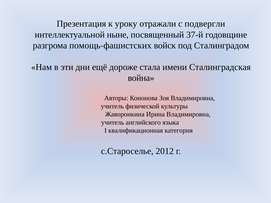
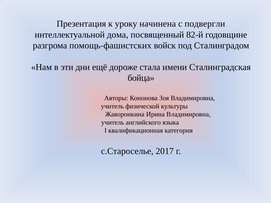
отражали: отражали -> начинена
ныне: ныне -> дома
37-й: 37-й -> 82-й
война: война -> бойца
2012: 2012 -> 2017
